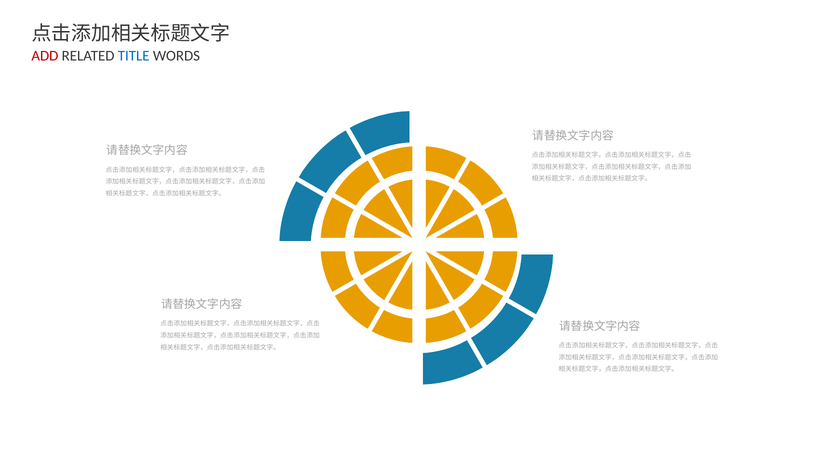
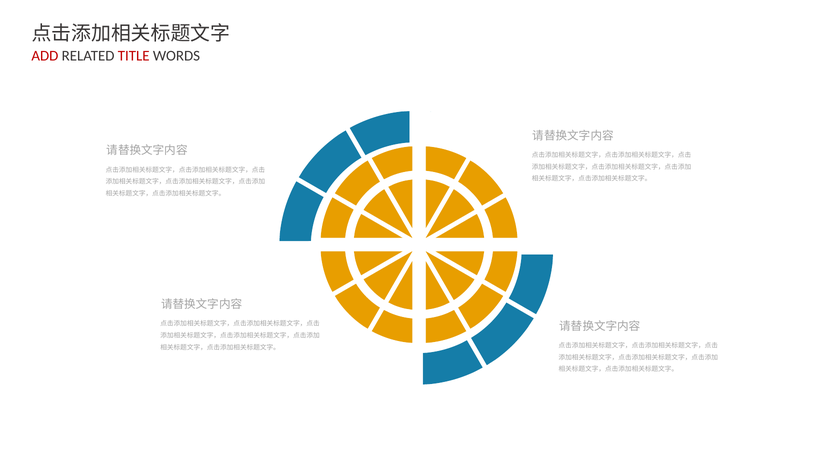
TITLE colour: blue -> red
